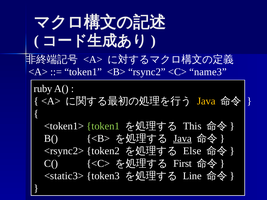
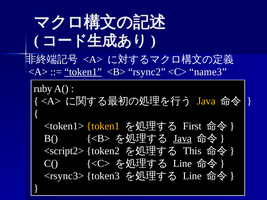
token1 at (83, 72) underline: none -> present
token1 at (103, 126) colour: light green -> yellow
This: This -> First
<rsync2>: <rsync2> -> <script2>
Else: Else -> This
First at (183, 164): First -> Line
<static3>: <static3> -> <rsync3>
